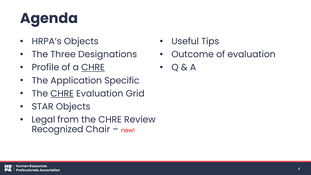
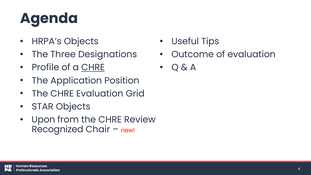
Specific: Specific -> Position
CHRE at (62, 94) underline: present -> none
Legal: Legal -> Upon
